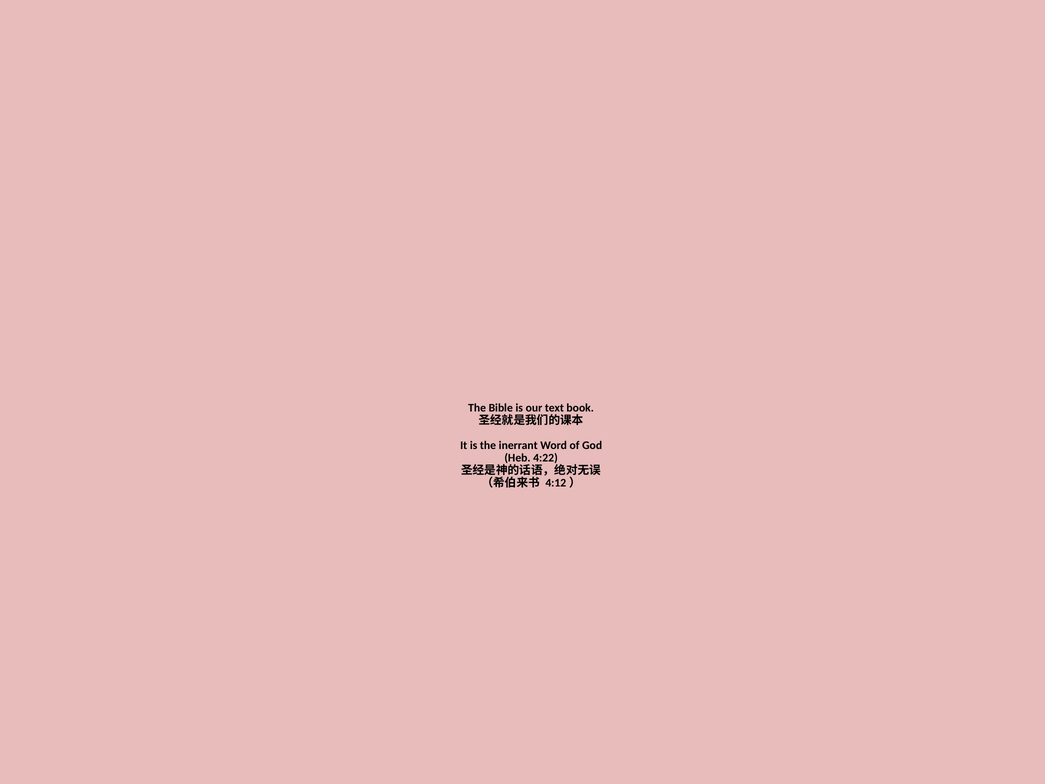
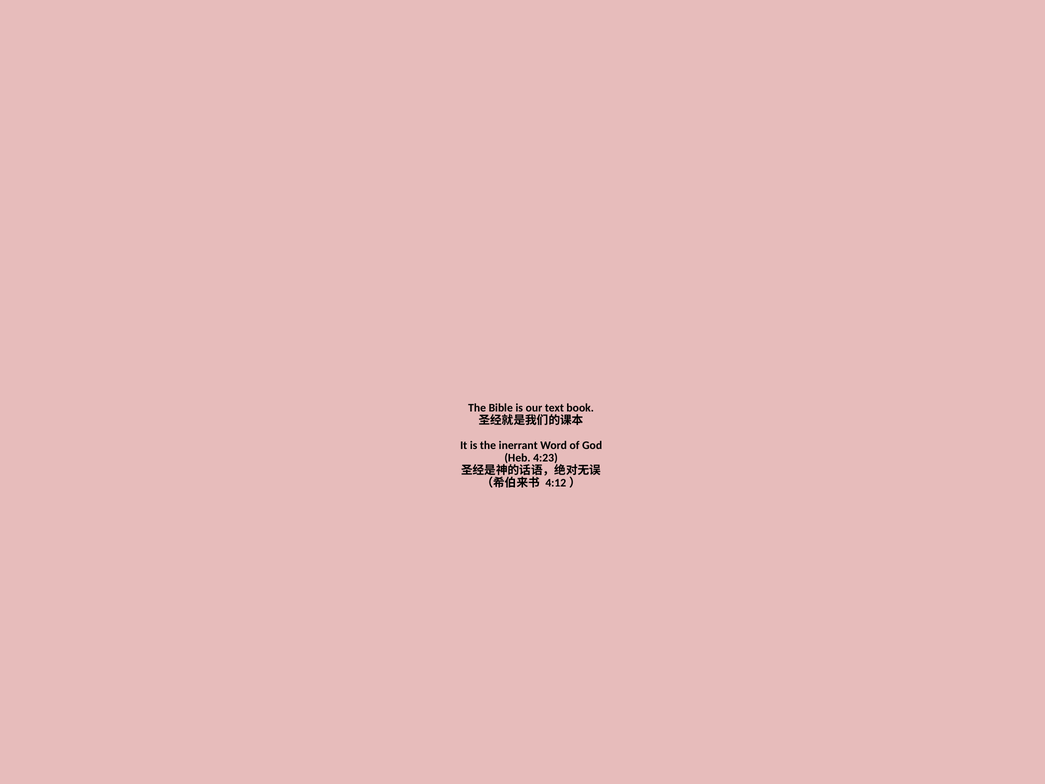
4:22: 4:22 -> 4:23
